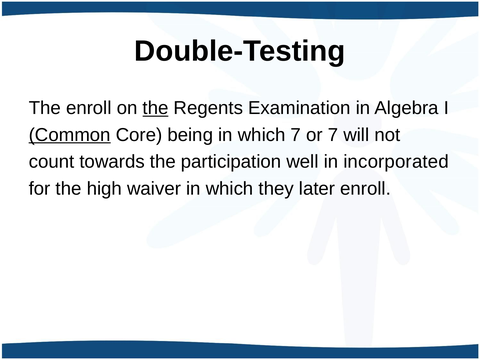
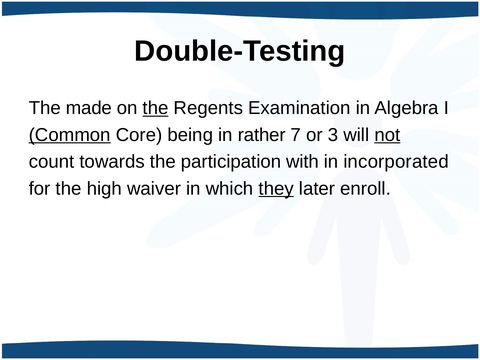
The enroll: enroll -> made
which at (262, 135): which -> rather
or 7: 7 -> 3
not underline: none -> present
well: well -> with
they underline: none -> present
